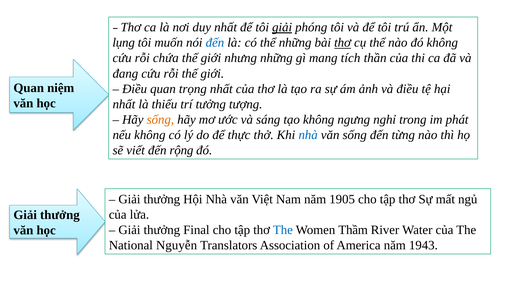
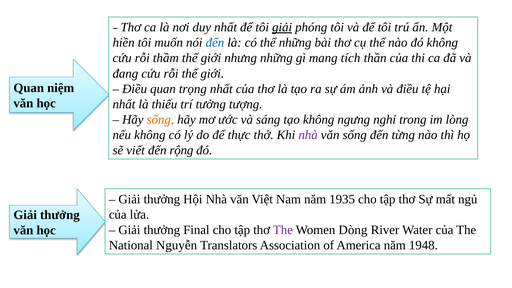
lụng: lụng -> hiền
thơ at (343, 43) underline: present -> none
chứa: chứa -> thầm
phát: phát -> lòng
nhà at (308, 135) colour: blue -> purple
1905: 1905 -> 1935
The at (283, 230) colour: blue -> purple
Thầm: Thầm -> Dòng
1943: 1943 -> 1948
